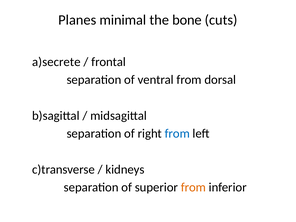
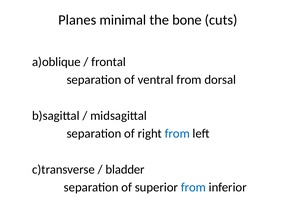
a)secrete: a)secrete -> a)oblique
kidneys: kidneys -> bladder
from at (193, 187) colour: orange -> blue
